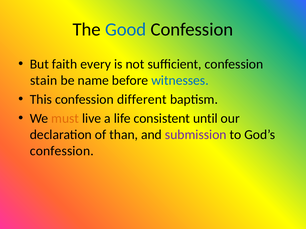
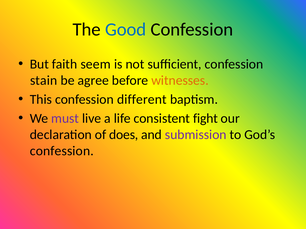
every: every -> seem
name: name -> agree
witnesses colour: blue -> orange
must colour: orange -> purple
until: until -> fight
than: than -> does
